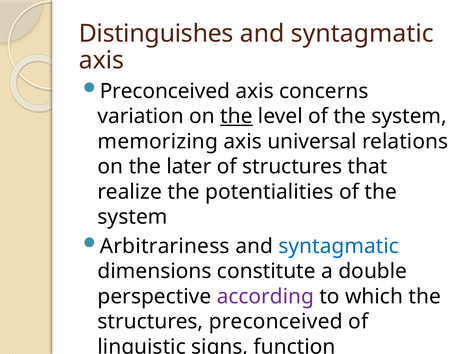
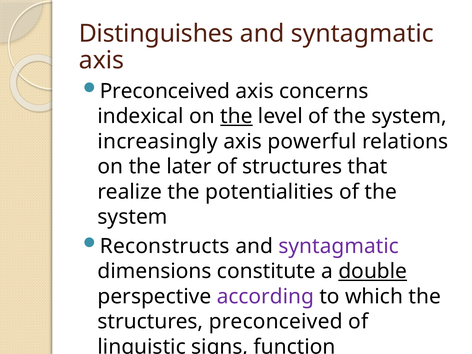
variation: variation -> indexical
memorizing: memorizing -> increasingly
universal: universal -> powerful
Arbitrariness: Arbitrariness -> Reconstructs
syntagmatic at (339, 246) colour: blue -> purple
double underline: none -> present
